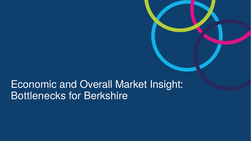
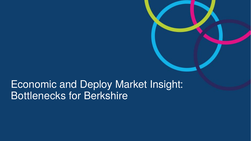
Overall: Overall -> Deploy
